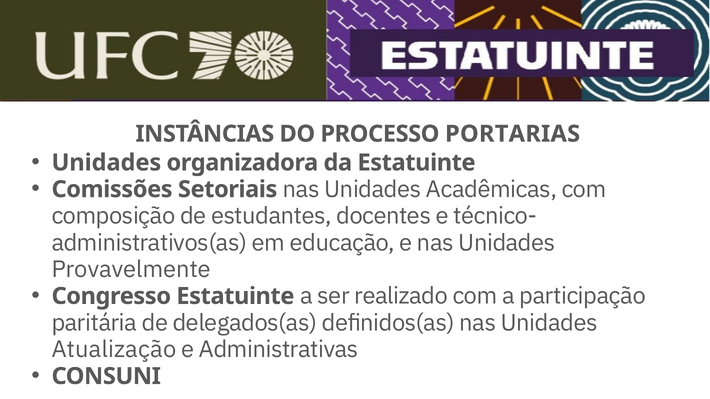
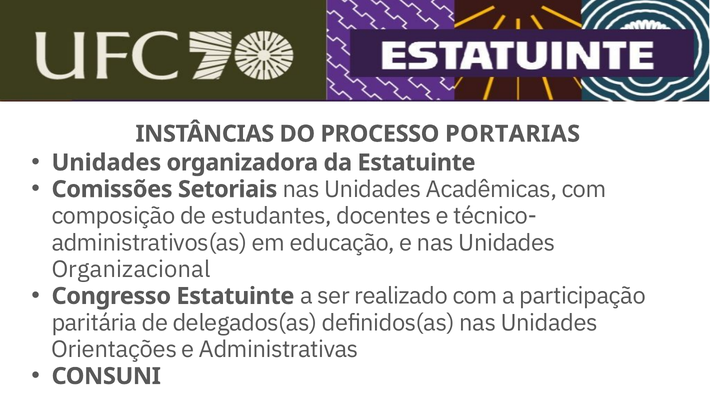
Provavelmente: Provavelmente -> Organizacional
Atualização: Atualização -> Orientações
